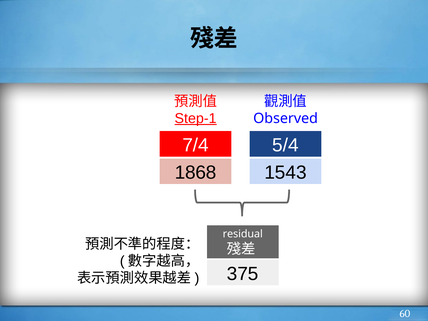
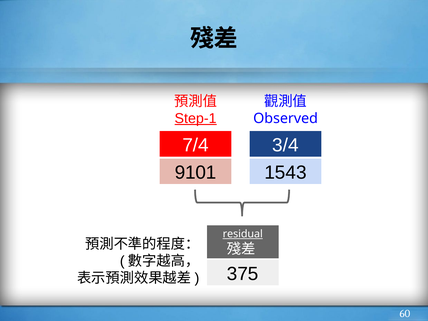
5/4: 5/4 -> 3/4
1868: 1868 -> 9101
residual underline: none -> present
